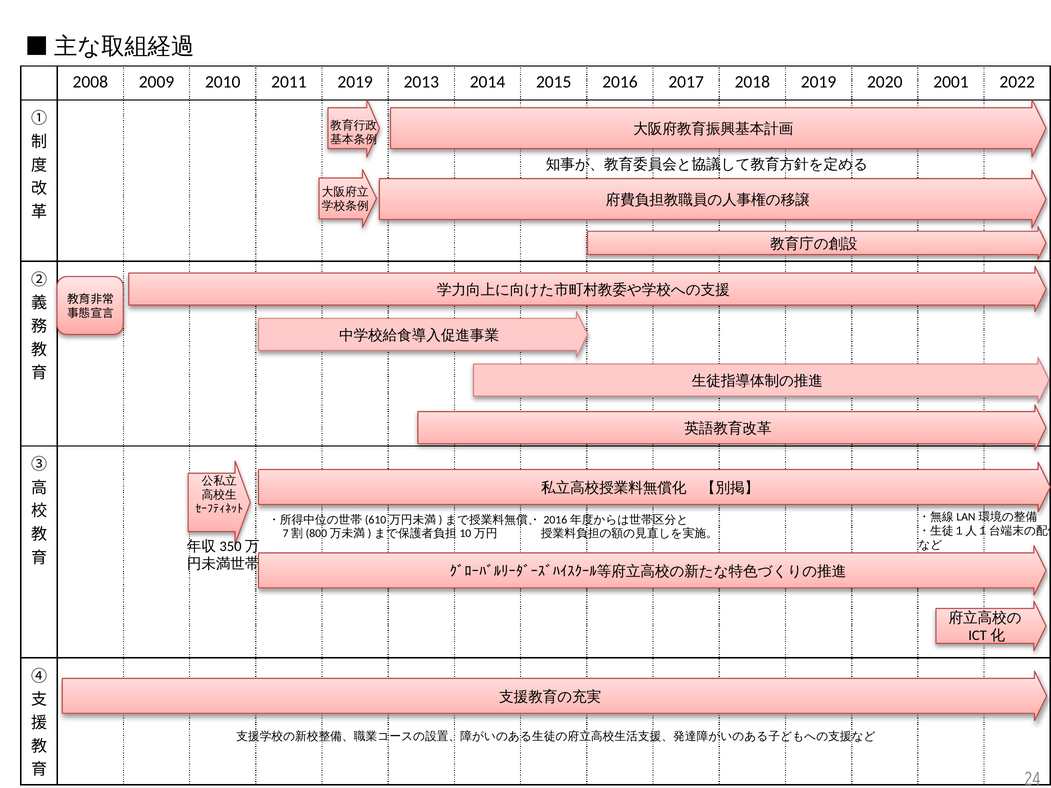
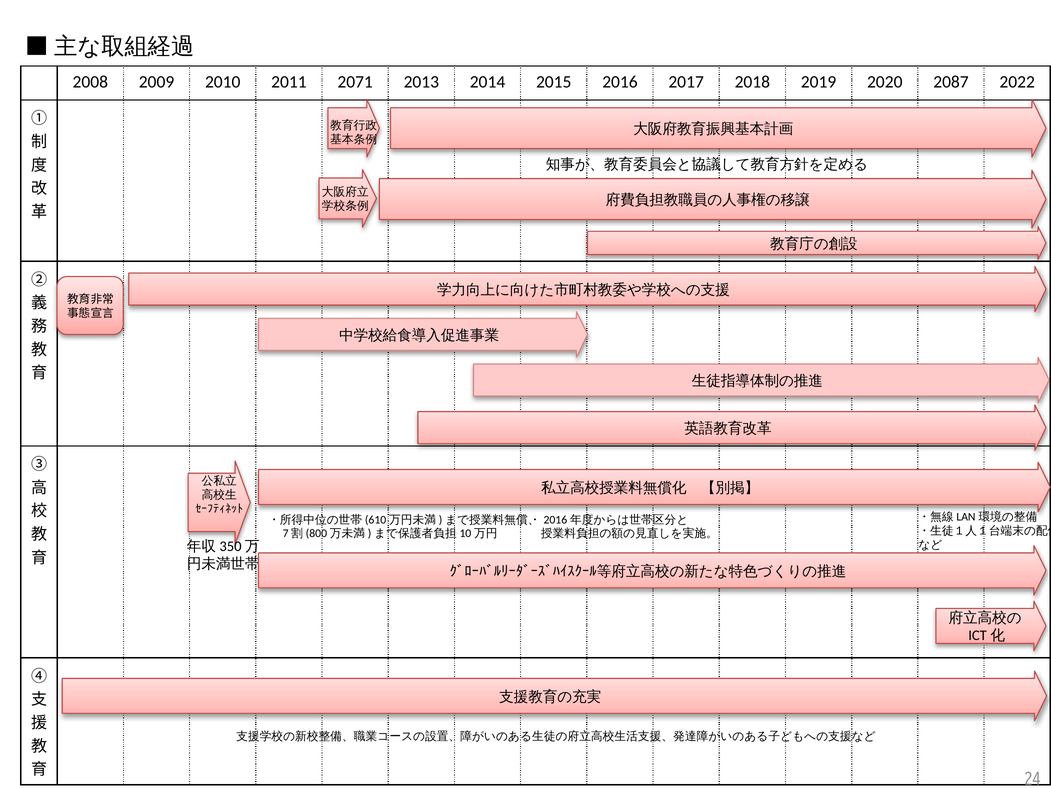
2011 2019: 2019 -> 2071
2001: 2001 -> 2087
